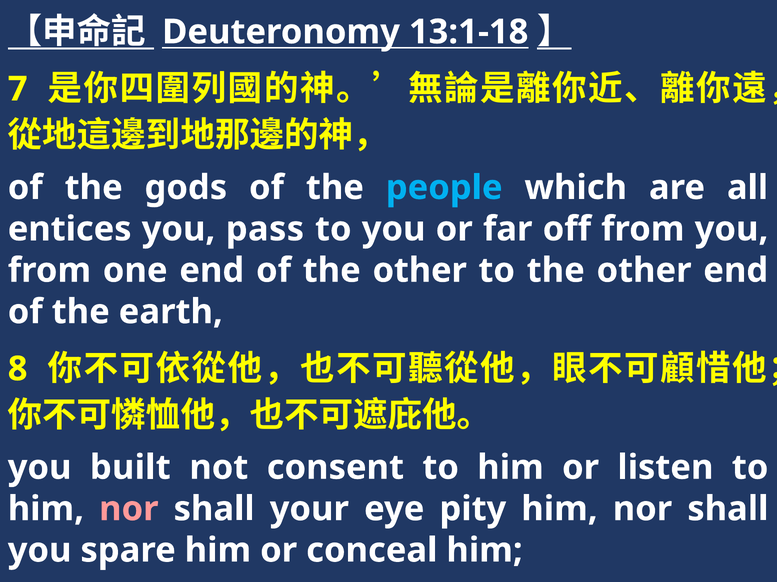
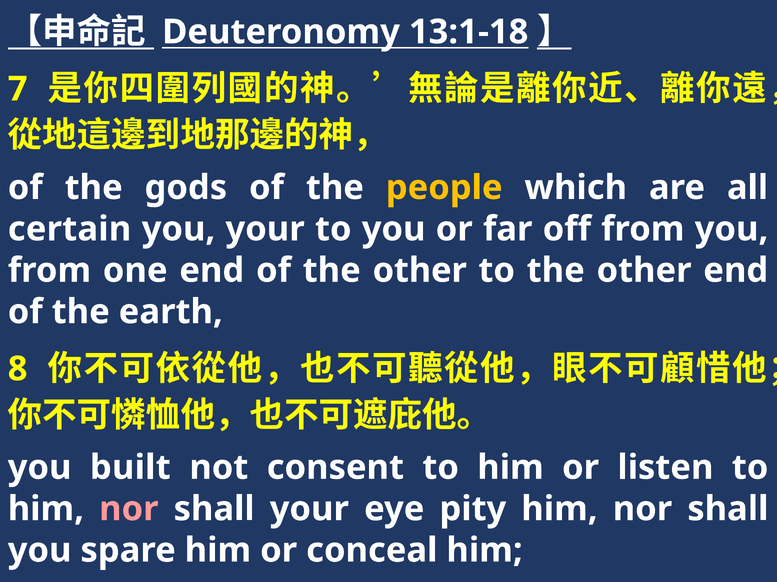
people colour: light blue -> yellow
entices: entices -> certain
you pass: pass -> your
